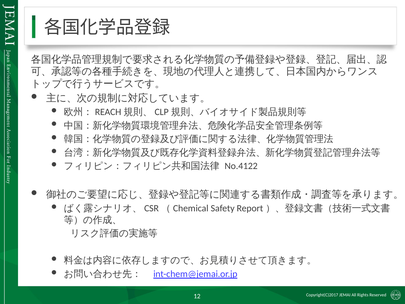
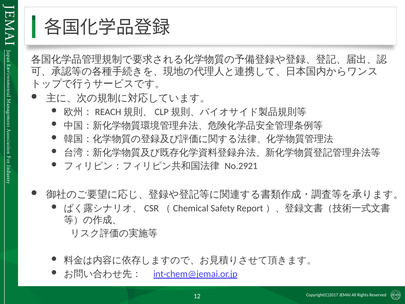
No.4122: No.4122 -> No.2921
